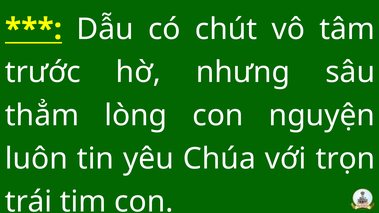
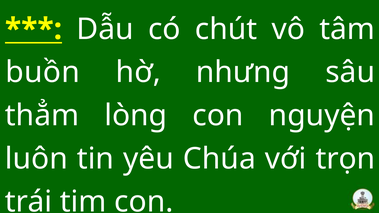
trước: trước -> buồn
